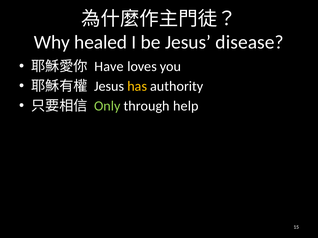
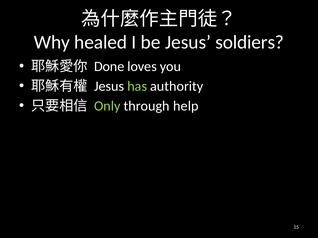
disease: disease -> soldiers
Have: Have -> Done
has colour: yellow -> light green
